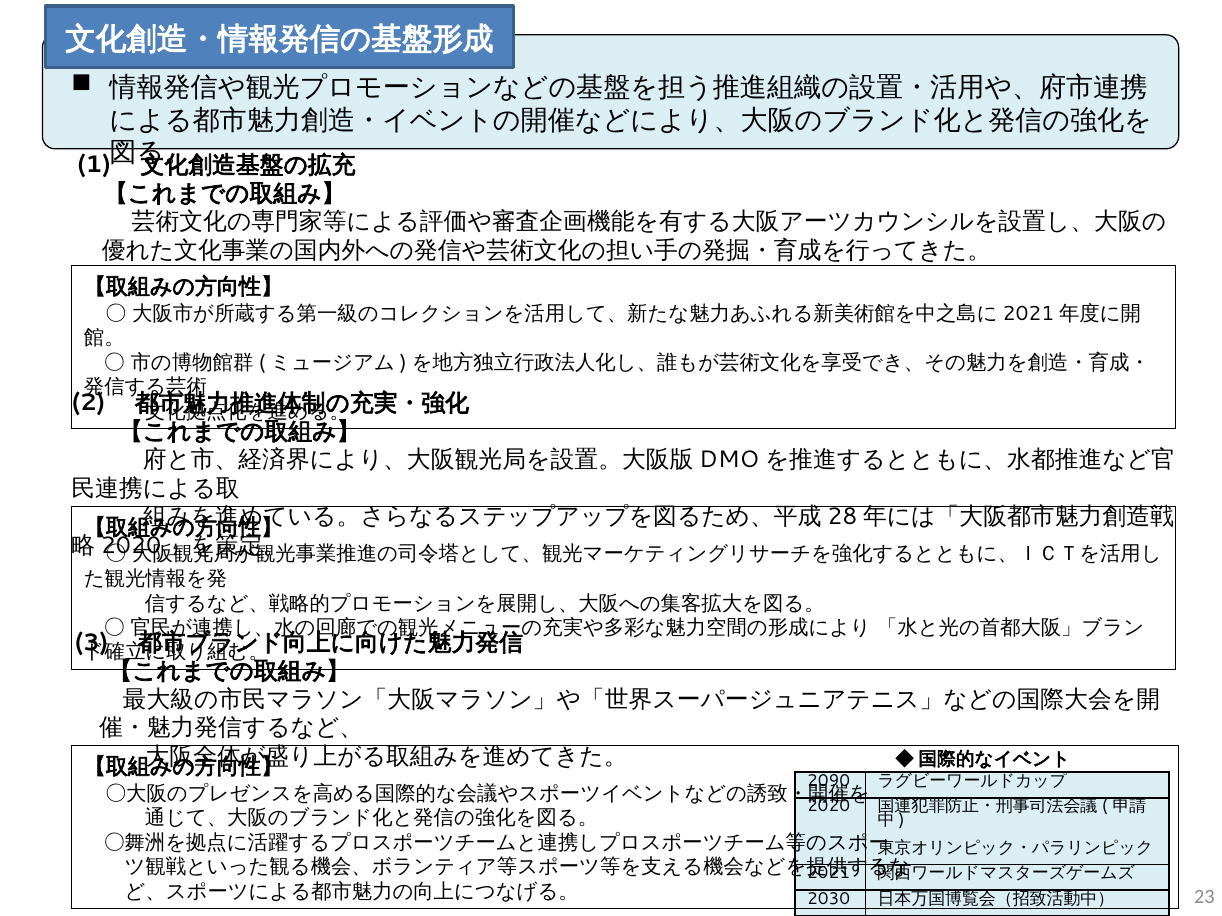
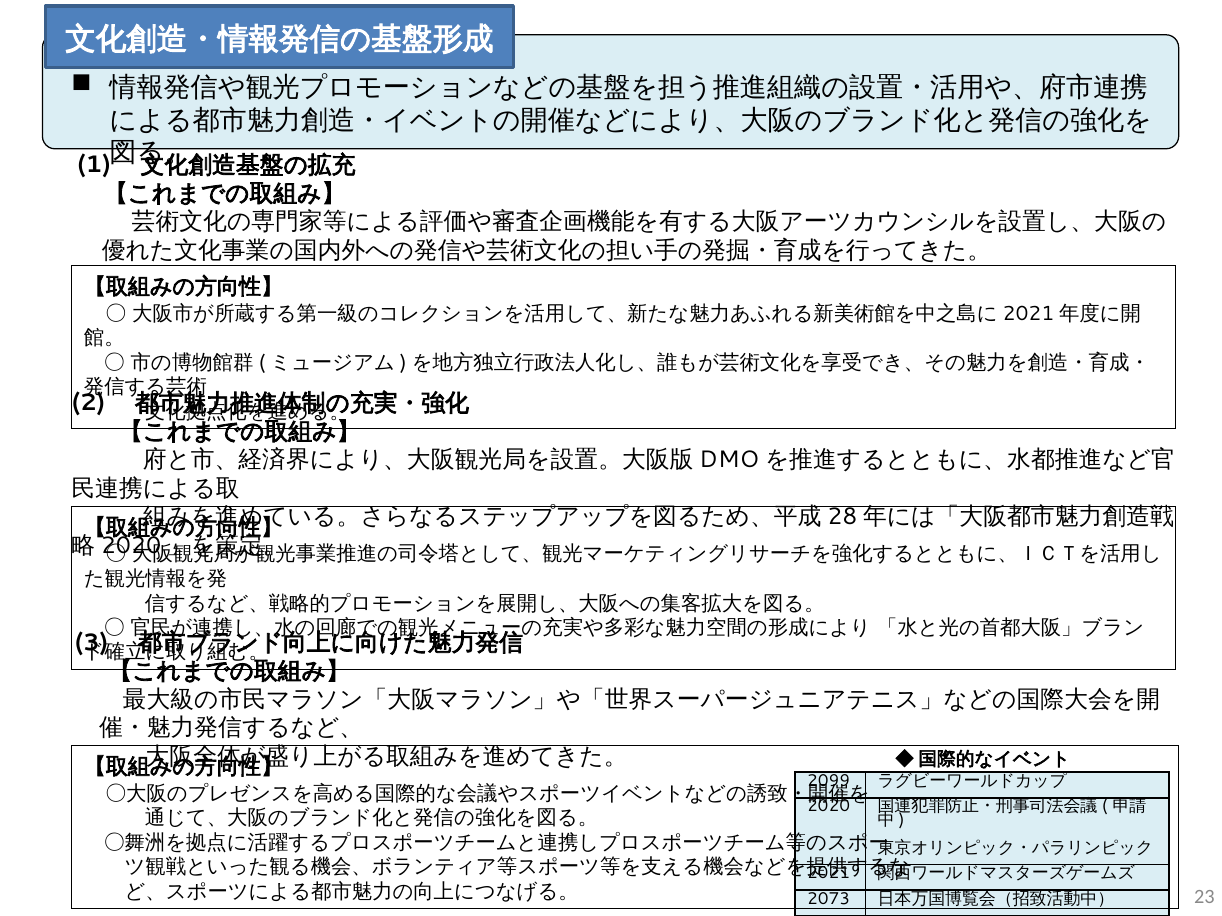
2090: 2090 -> 2099
2030: 2030 -> 2073
